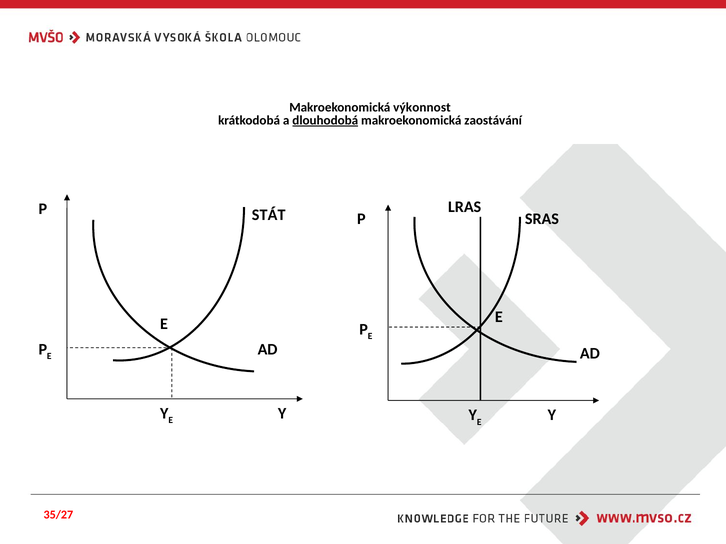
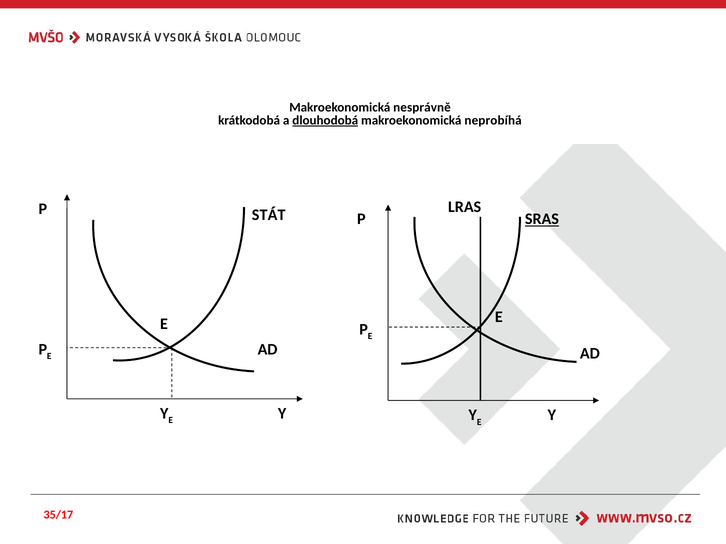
výkonnost: výkonnost -> nesprávně
zaostávání: zaostávání -> neprobíhá
SRAS underline: none -> present
35/27: 35/27 -> 35/17
